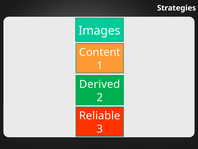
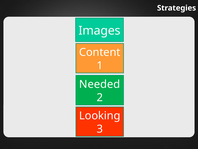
Derived: Derived -> Needed
Reliable: Reliable -> Looking
